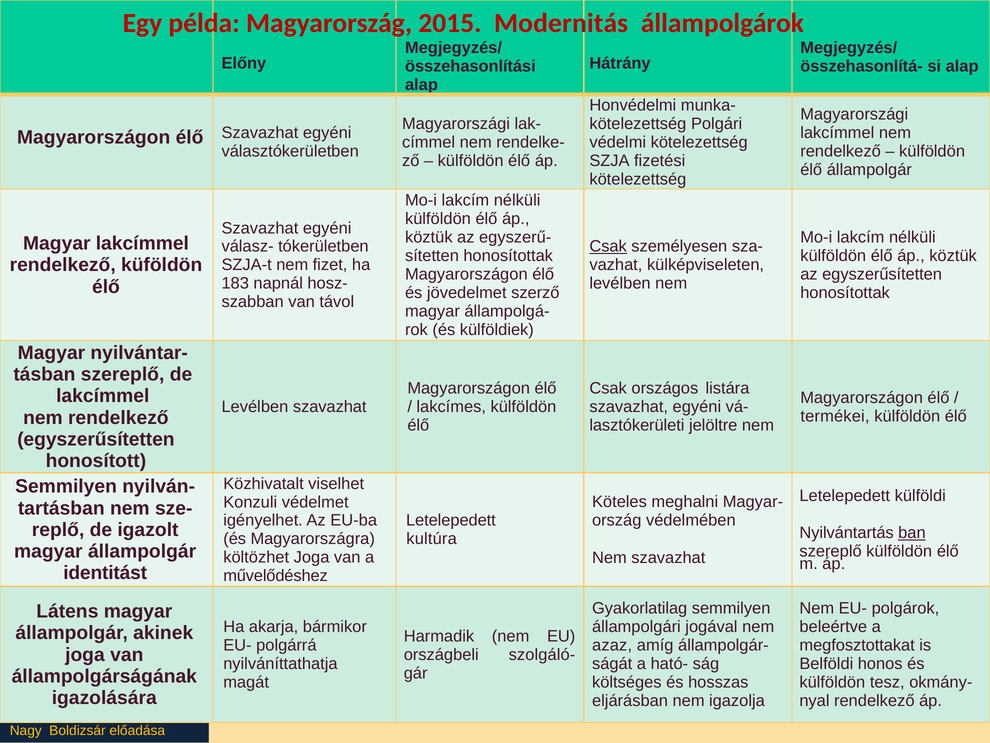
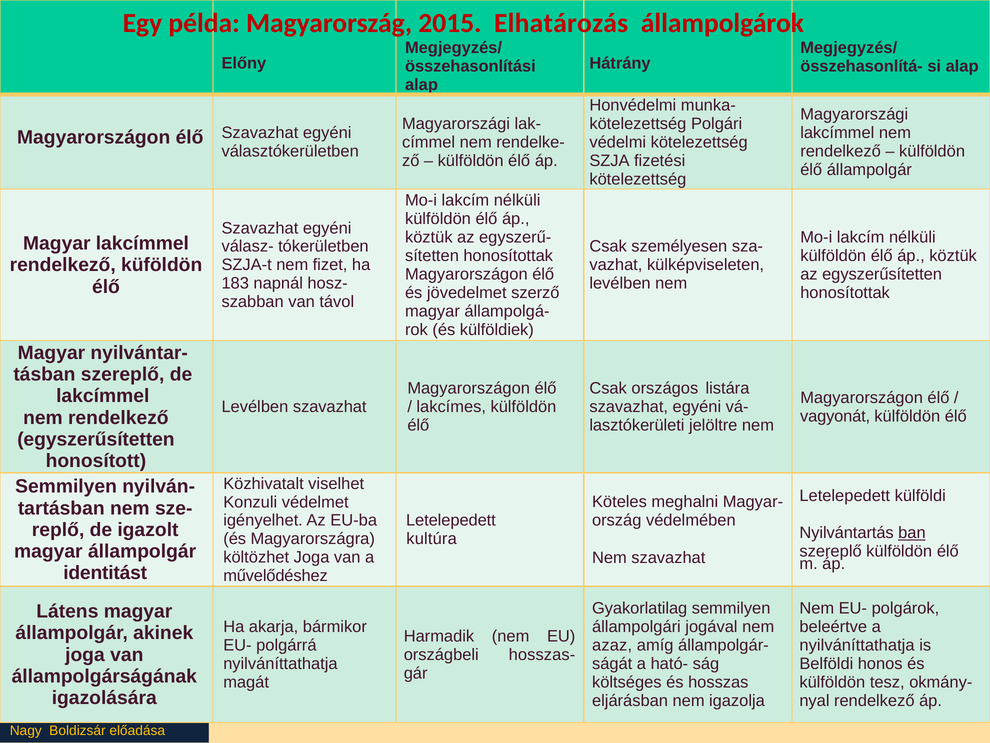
Modernitás: Modernitás -> Elhatározás
Csak at (608, 246) underline: present -> none
termékei: termékei -> vagyonát
megfosztottakat at (857, 645): megfosztottakat -> nyilváníttathatja
szolgáló-: szolgáló- -> hosszas-
